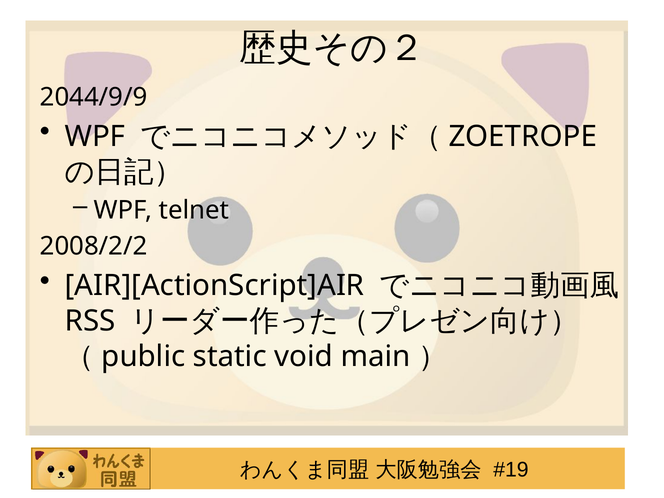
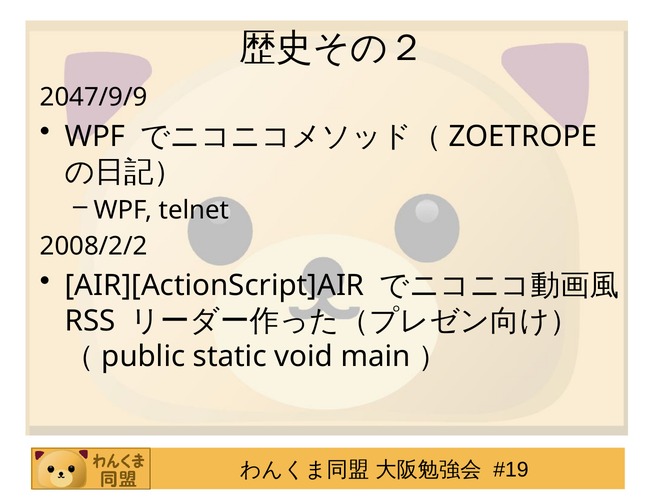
2044/9/9: 2044/9/9 -> 2047/9/9
